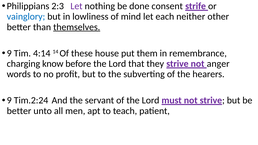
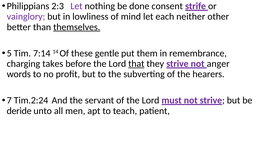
vainglory colour: blue -> purple
9 at (9, 53): 9 -> 5
4:14: 4:14 -> 7:14
house: house -> gentle
know: know -> takes
that underline: none -> present
9 at (9, 100): 9 -> 7
better at (19, 111): better -> deride
